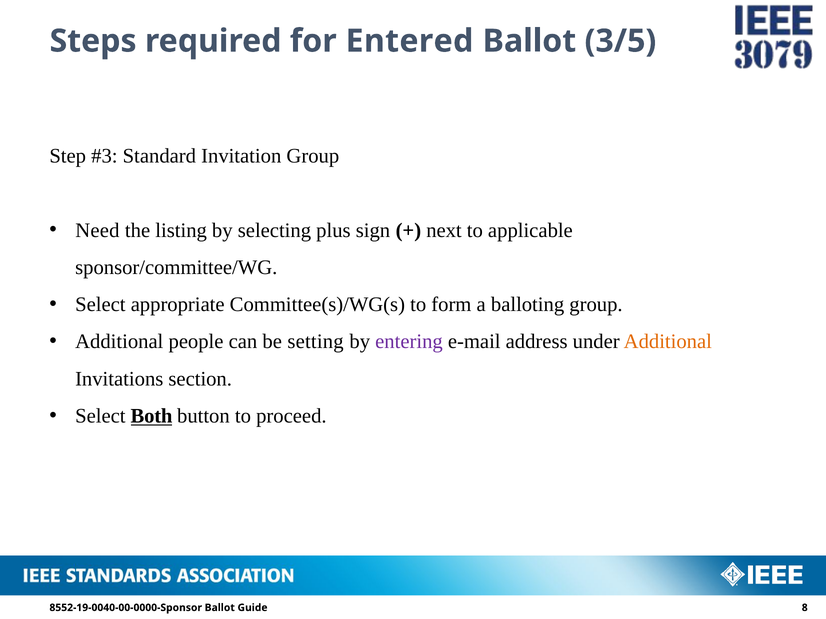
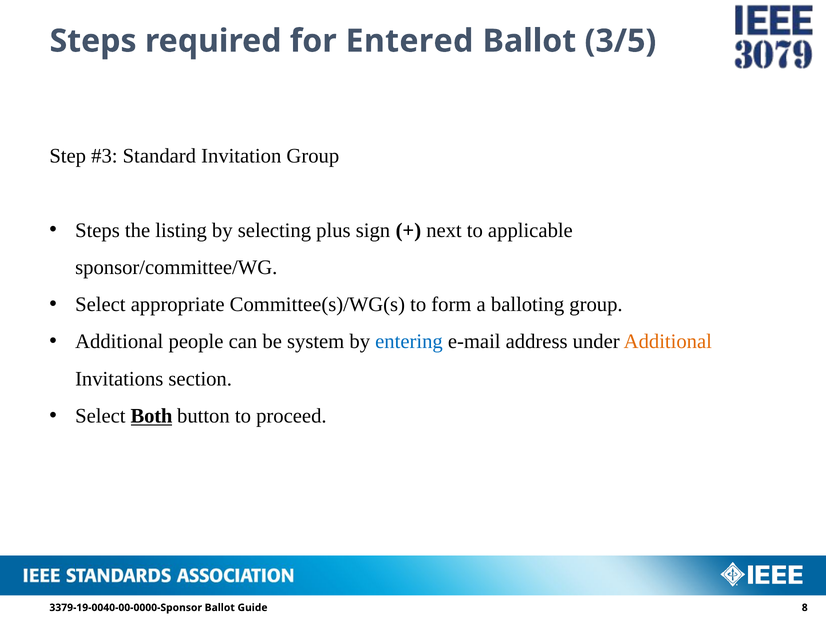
Need at (97, 230): Need -> Steps
setting: setting -> system
entering colour: purple -> blue
8552-19-0040-00-0000-Sponsor: 8552-19-0040-00-0000-Sponsor -> 3379-19-0040-00-0000-Sponsor
